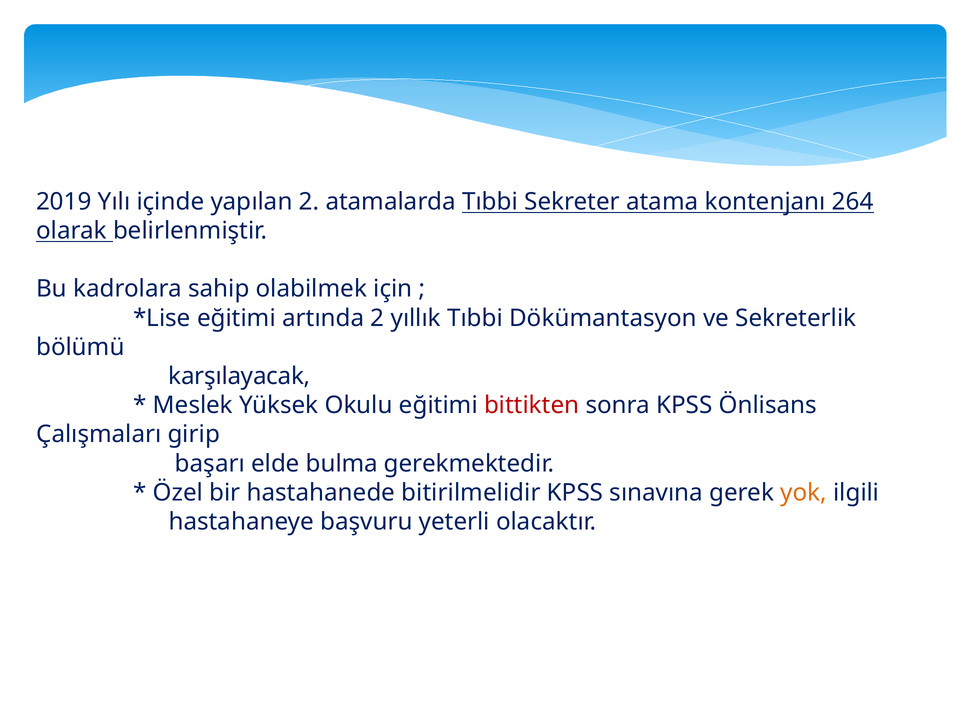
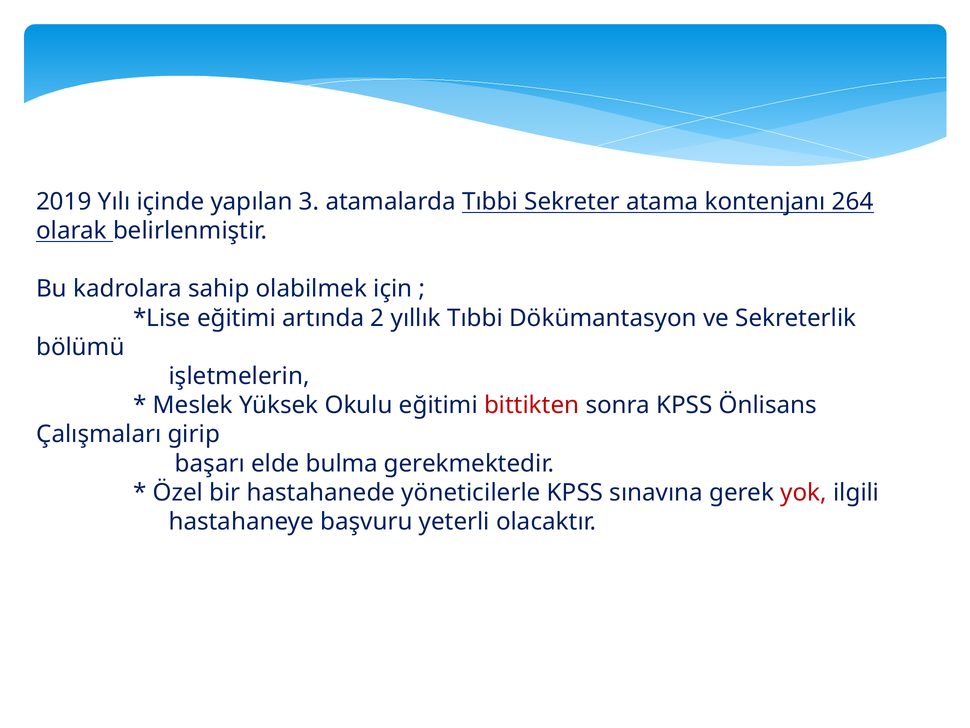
yapılan 2: 2 -> 3
karşılayacak: karşılayacak -> işletmelerin
bitirilmelidir: bitirilmelidir -> yöneticilerle
yok colour: orange -> red
